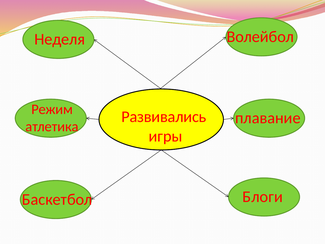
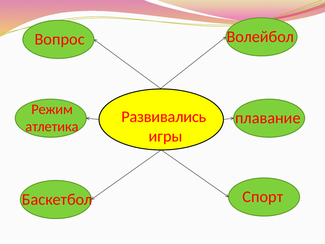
Неделя: Неделя -> Вопрос
Блоги: Блоги -> Спорт
